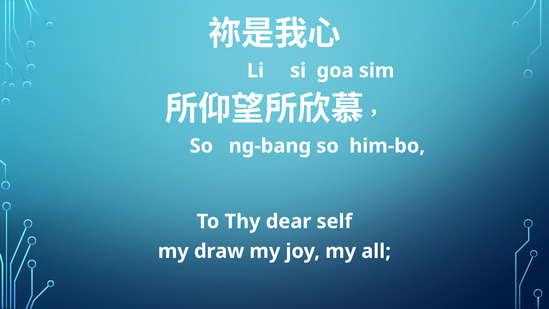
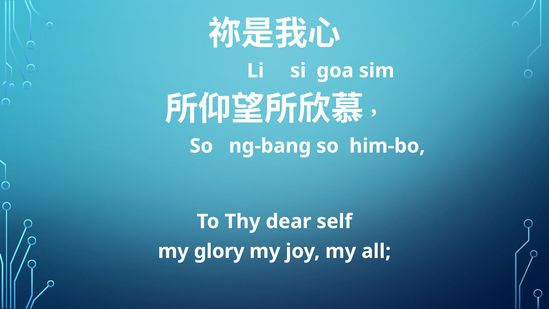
draw: draw -> glory
